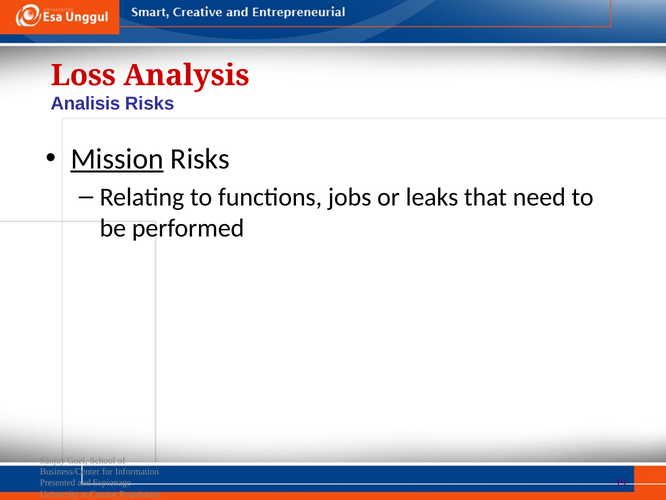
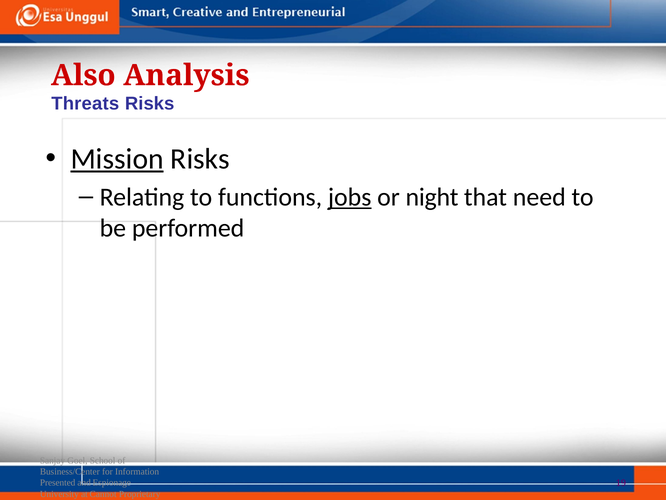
Loss: Loss -> Also
Analisis: Analisis -> Threats
jobs underline: none -> present
leaks: leaks -> night
